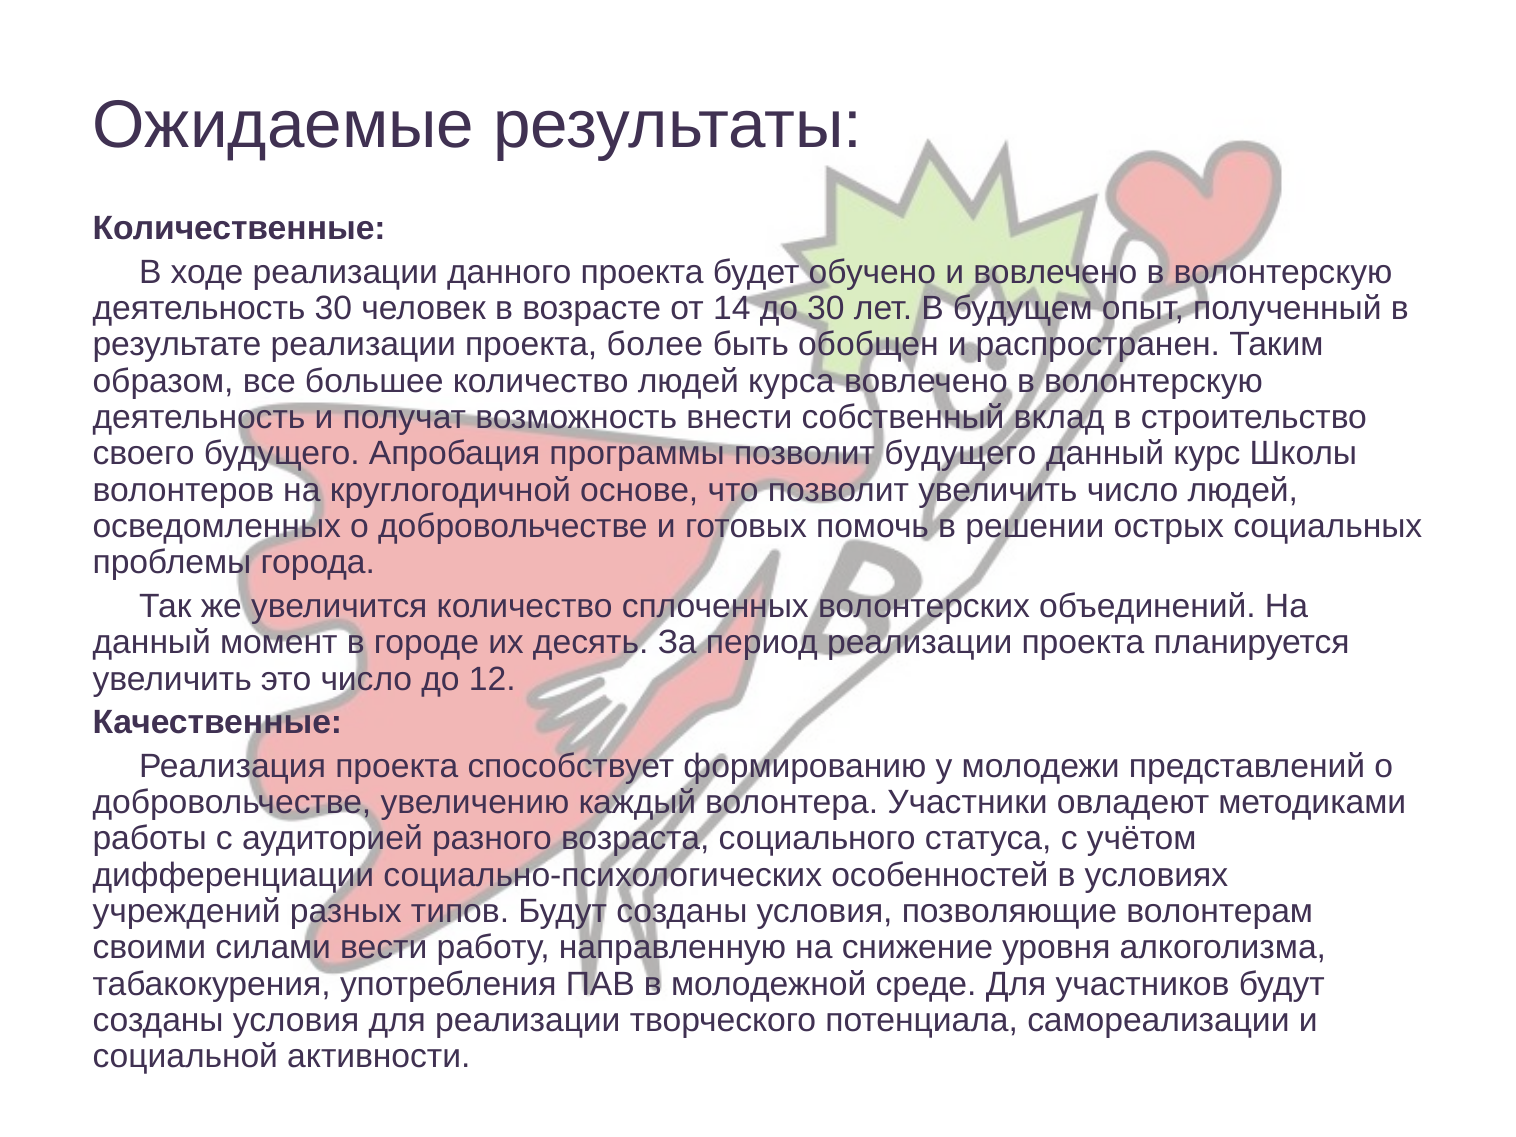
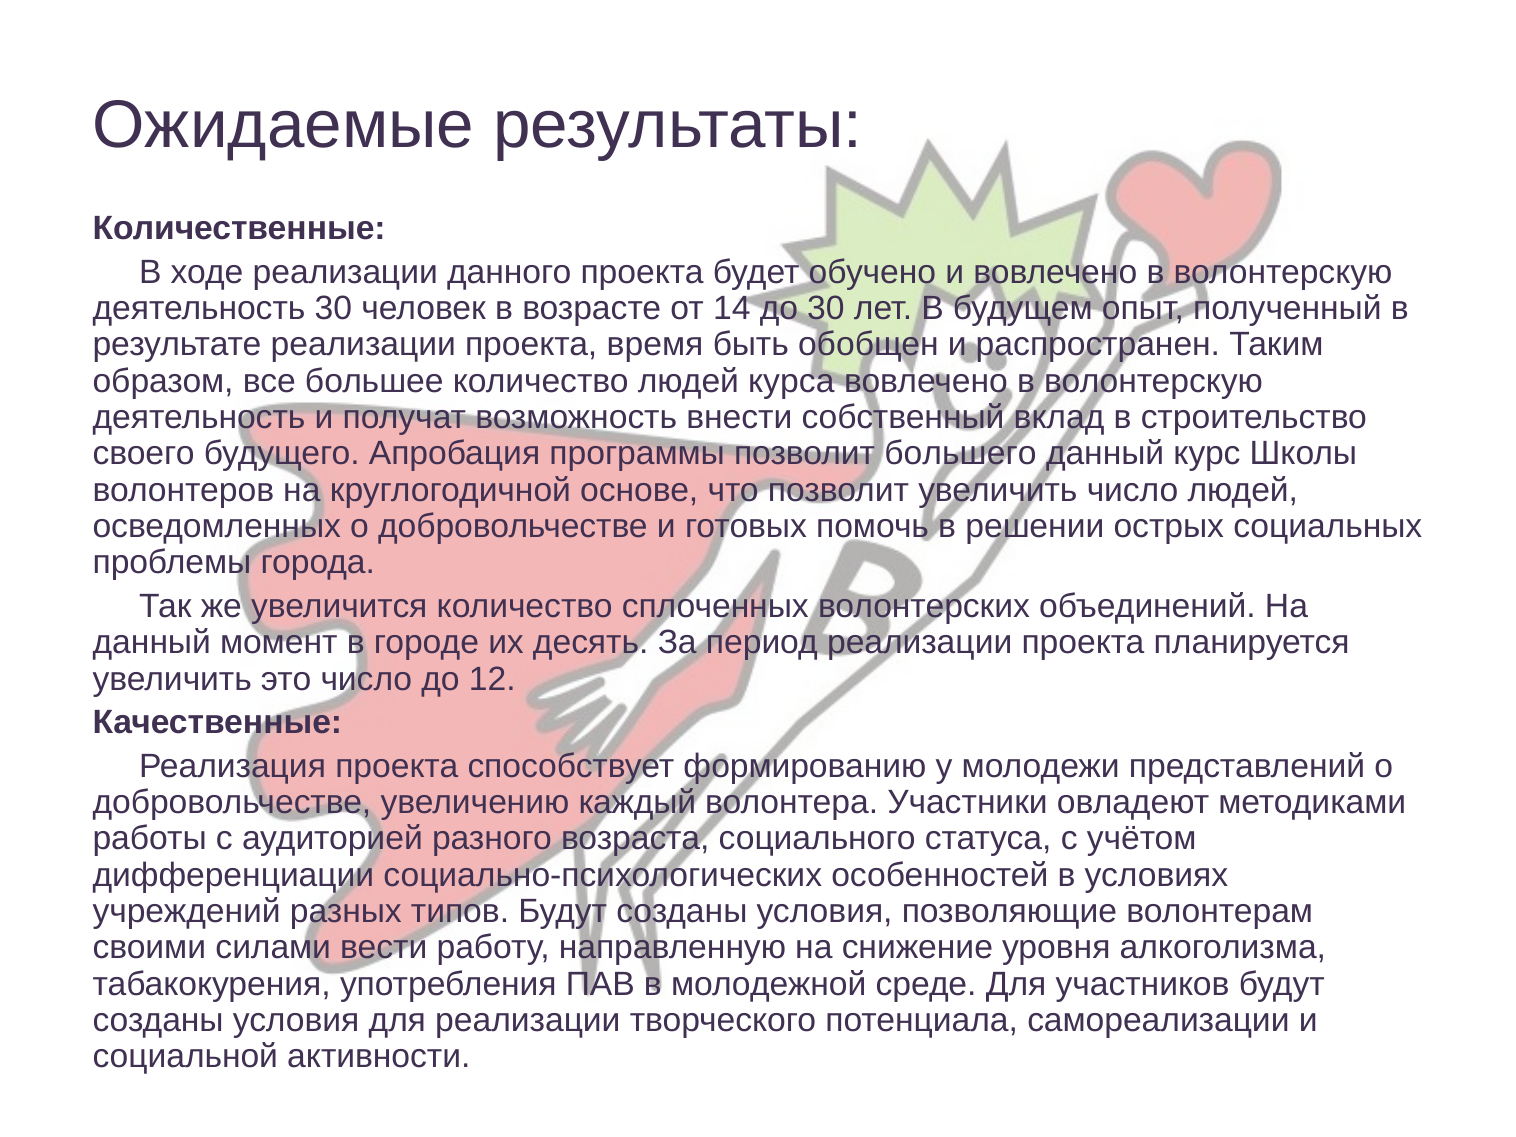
более: более -> время
позволит будущего: будущего -> большего
